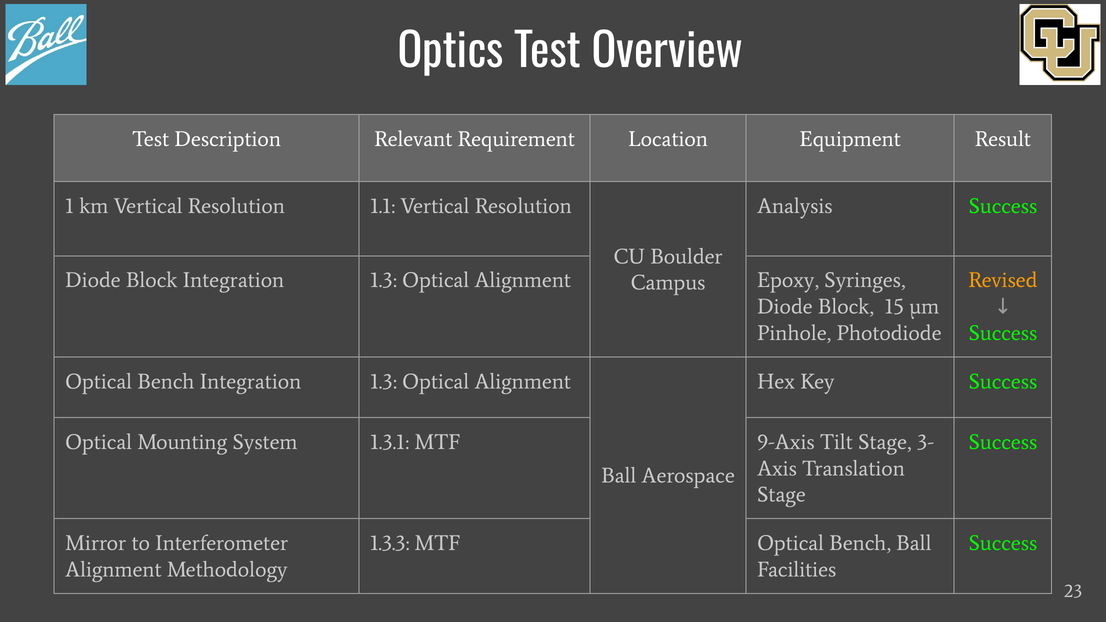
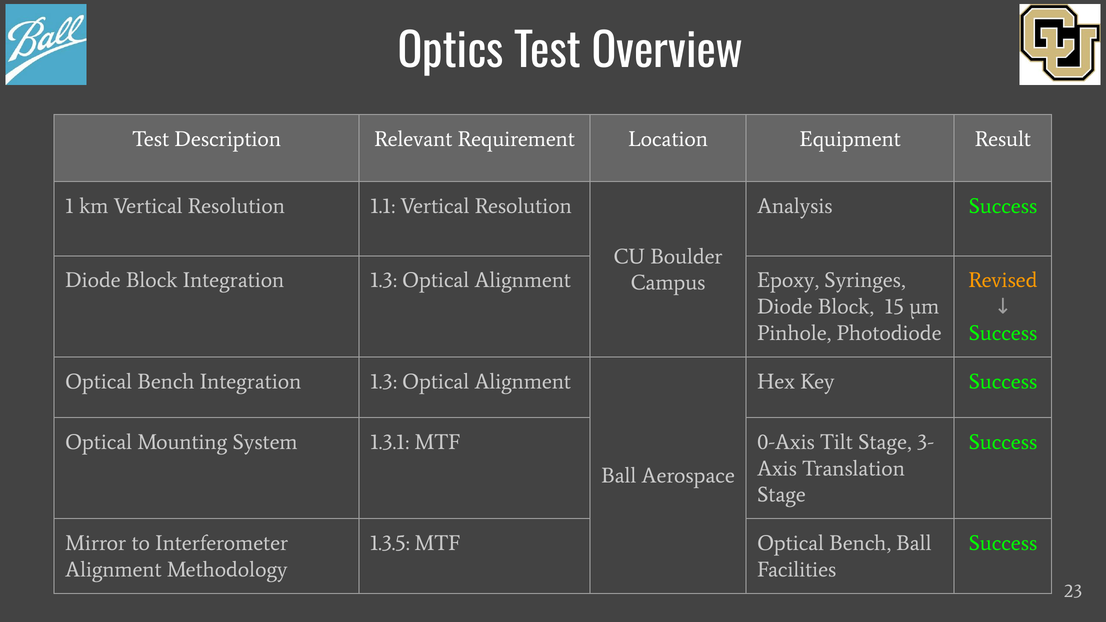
9-Axis: 9-Axis -> 0-Axis
1.3.3: 1.3.3 -> 1.3.5
